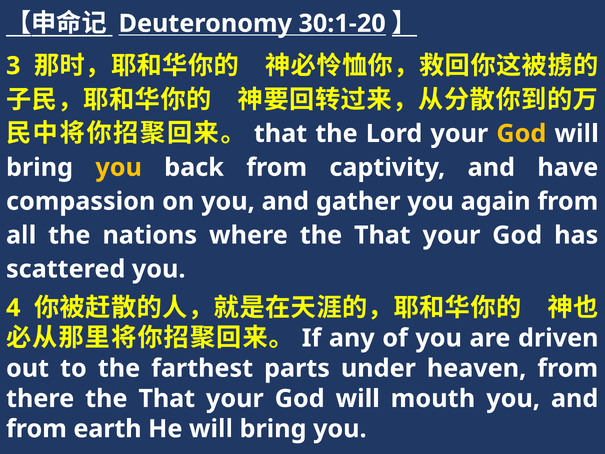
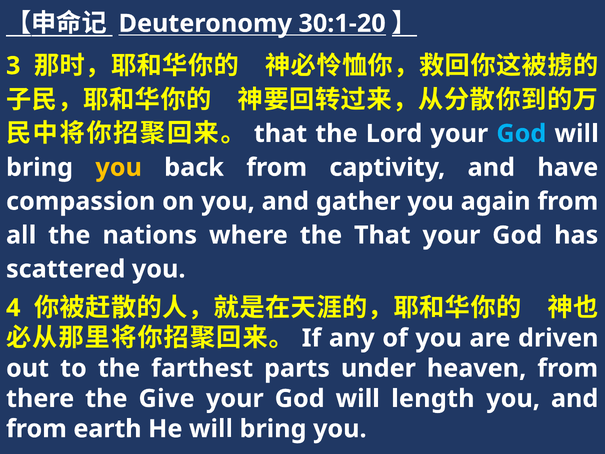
God at (521, 134) colour: yellow -> light blue
there the That: That -> Give
mouth: mouth -> length
